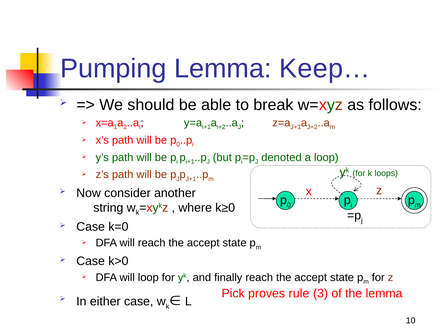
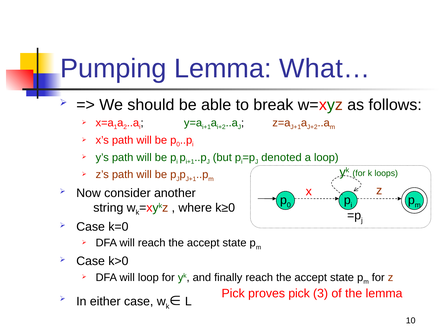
Keep…: Keep… -> What…
proves rule: rule -> pick
